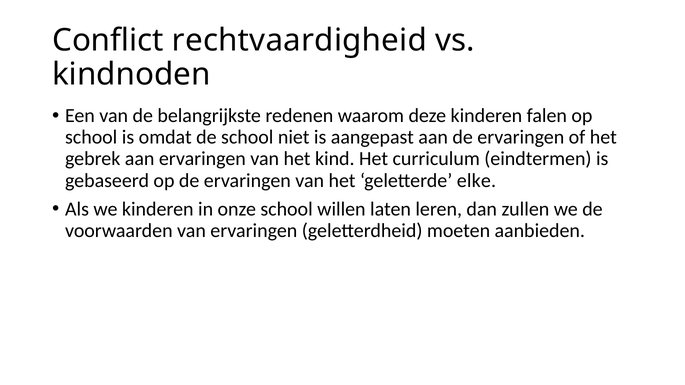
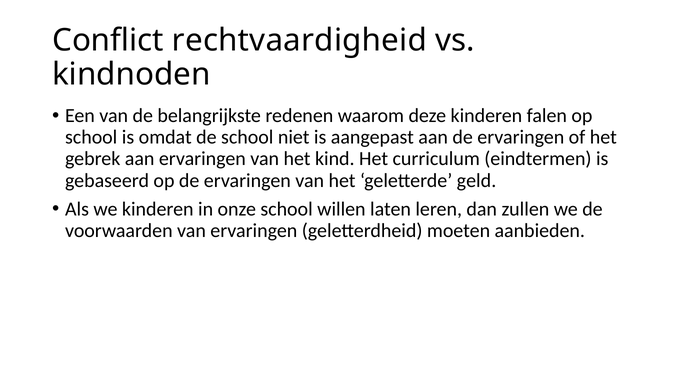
elke: elke -> geld
